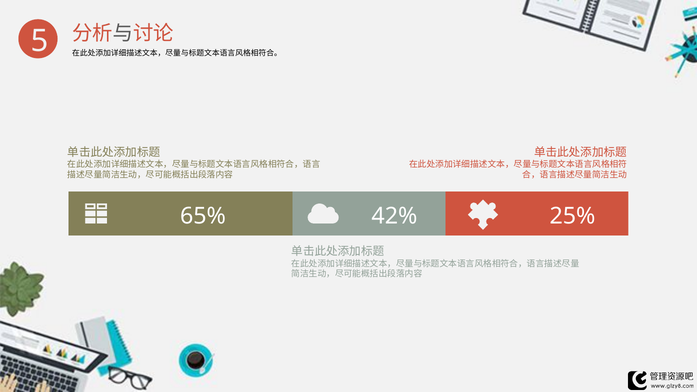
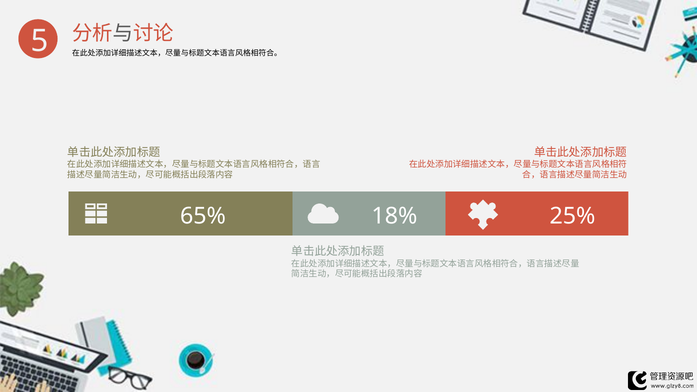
42%: 42% -> 18%
